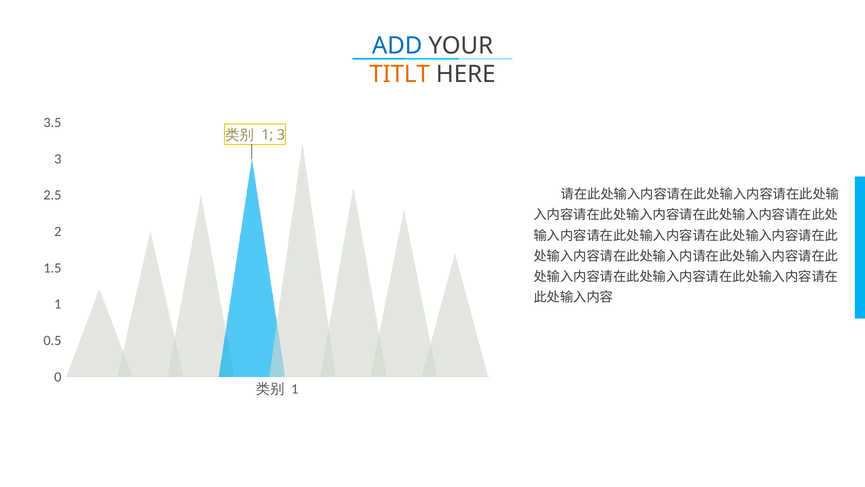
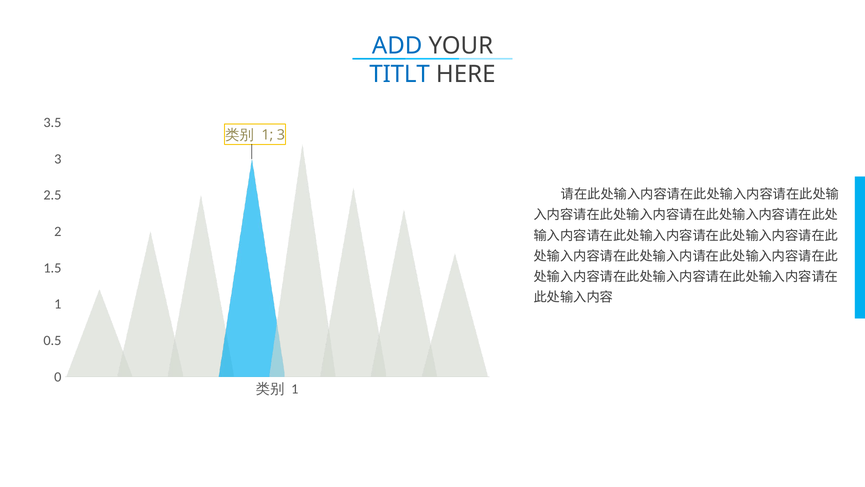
TITLT colour: orange -> blue
